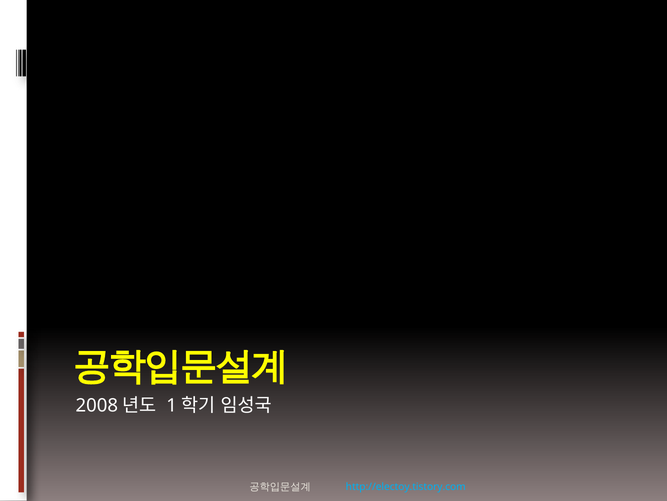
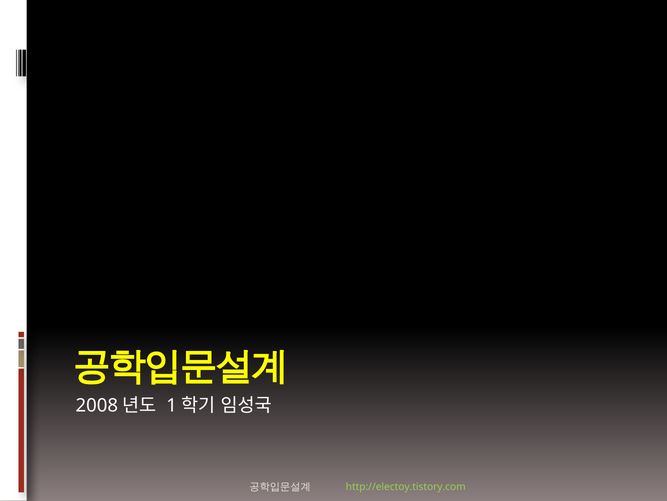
http://electoy.tistory.com colour: light blue -> light green
